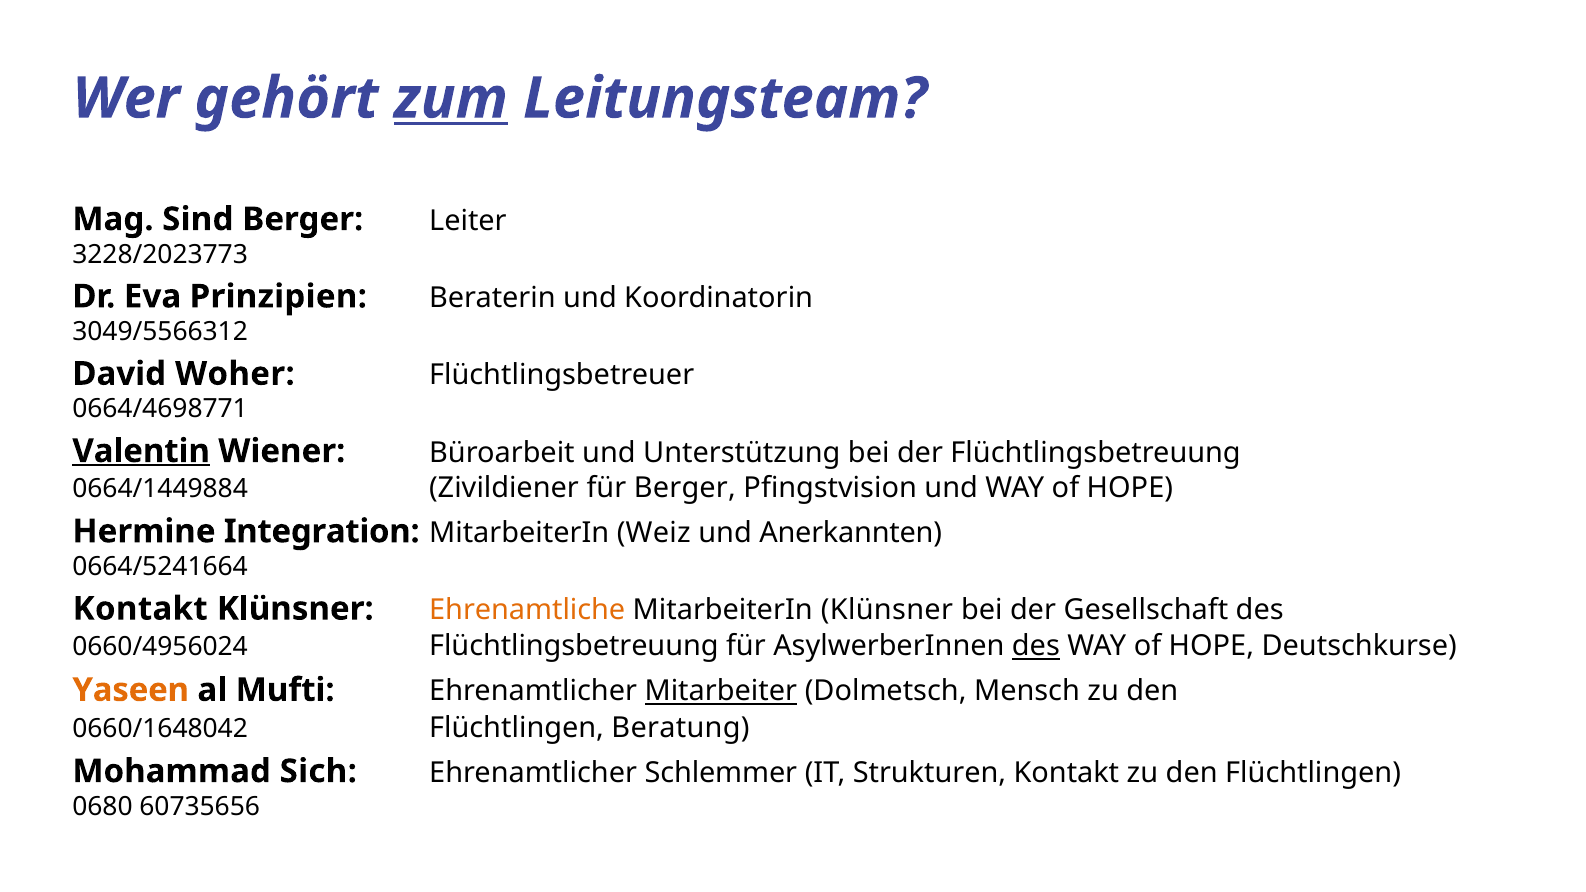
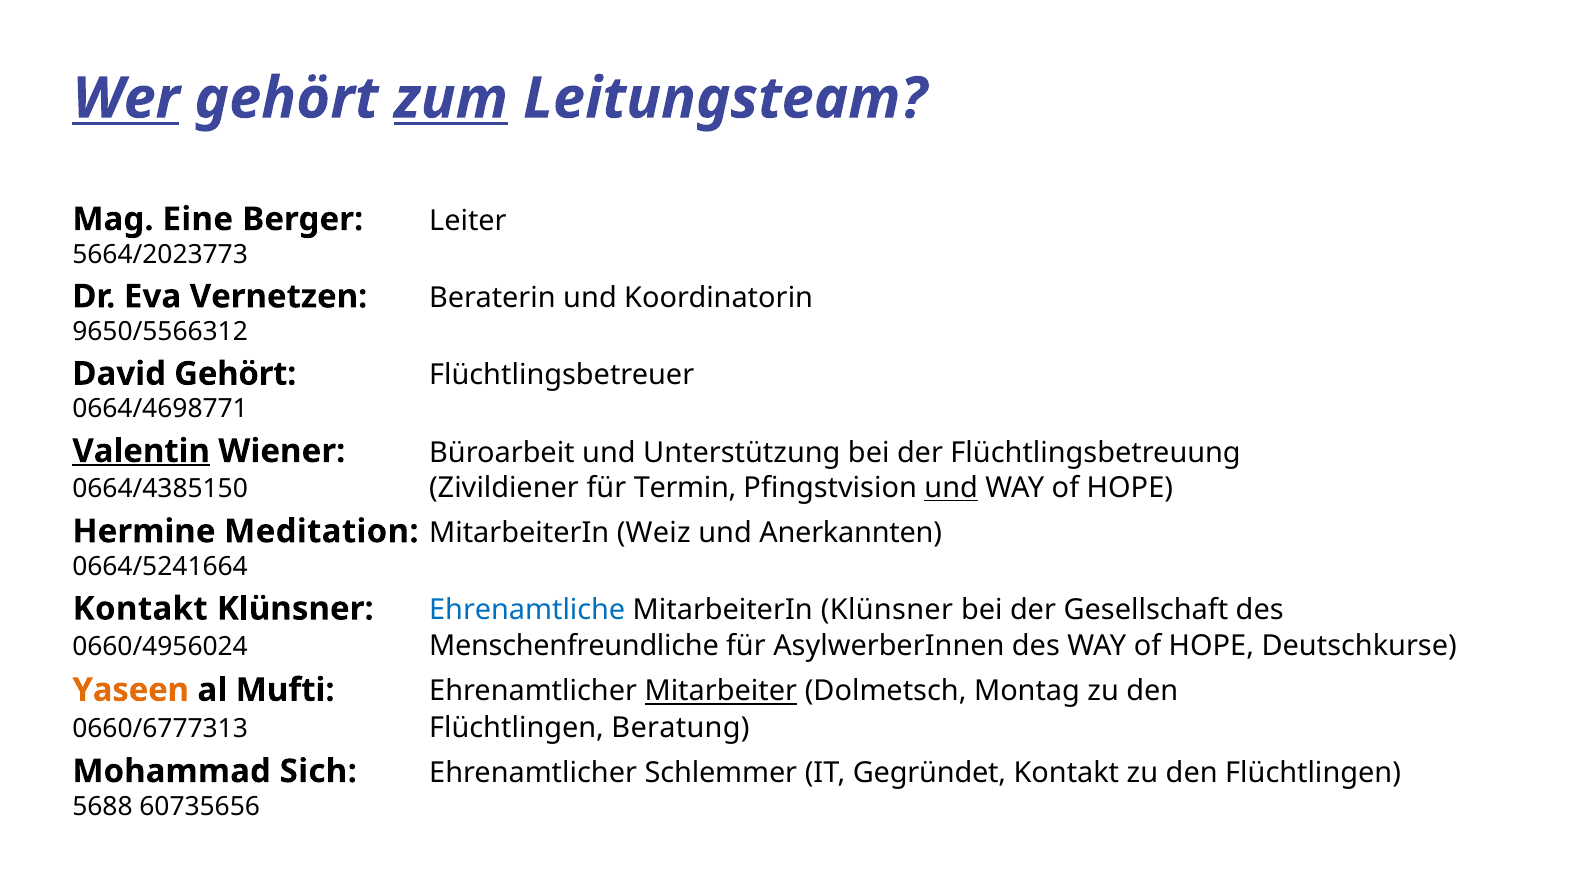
Wer underline: none -> present
Sind: Sind -> Eine
3228/2023773: 3228/2023773 -> 5664/2023773
Prinzipien: Prinzipien -> Vernetzen
3049/5566312: 3049/5566312 -> 9650/5566312
David Woher: Woher -> Gehört
0664/1449884: 0664/1449884 -> 0664/4385150
für Berger: Berger -> Termin
und at (951, 488) underline: none -> present
Integration: Integration -> Meditation
Ehrenamtliche colour: orange -> blue
0660/4956024 Flüchtlingsbetreuung: Flüchtlingsbetreuung -> Menschenfreundliche
des at (1036, 647) underline: present -> none
Mensch: Mensch -> Montag
0660/1648042: 0660/1648042 -> 0660/6777313
Strukturen: Strukturen -> Gegründet
0680: 0680 -> 5688
